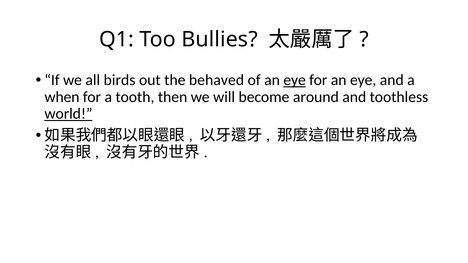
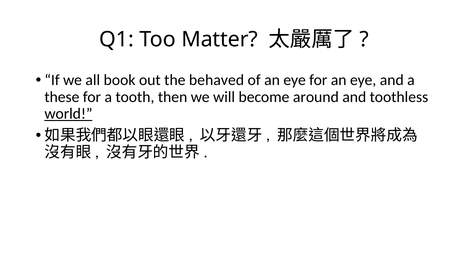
Bullies: Bullies -> Matter
birds: birds -> book
eye at (295, 80) underline: present -> none
when: when -> these
